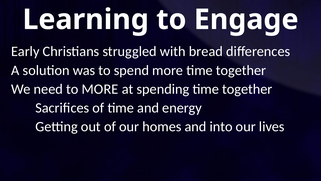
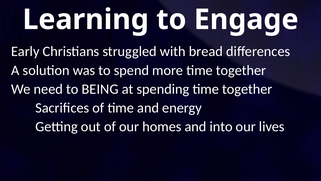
to MORE: MORE -> BEING
